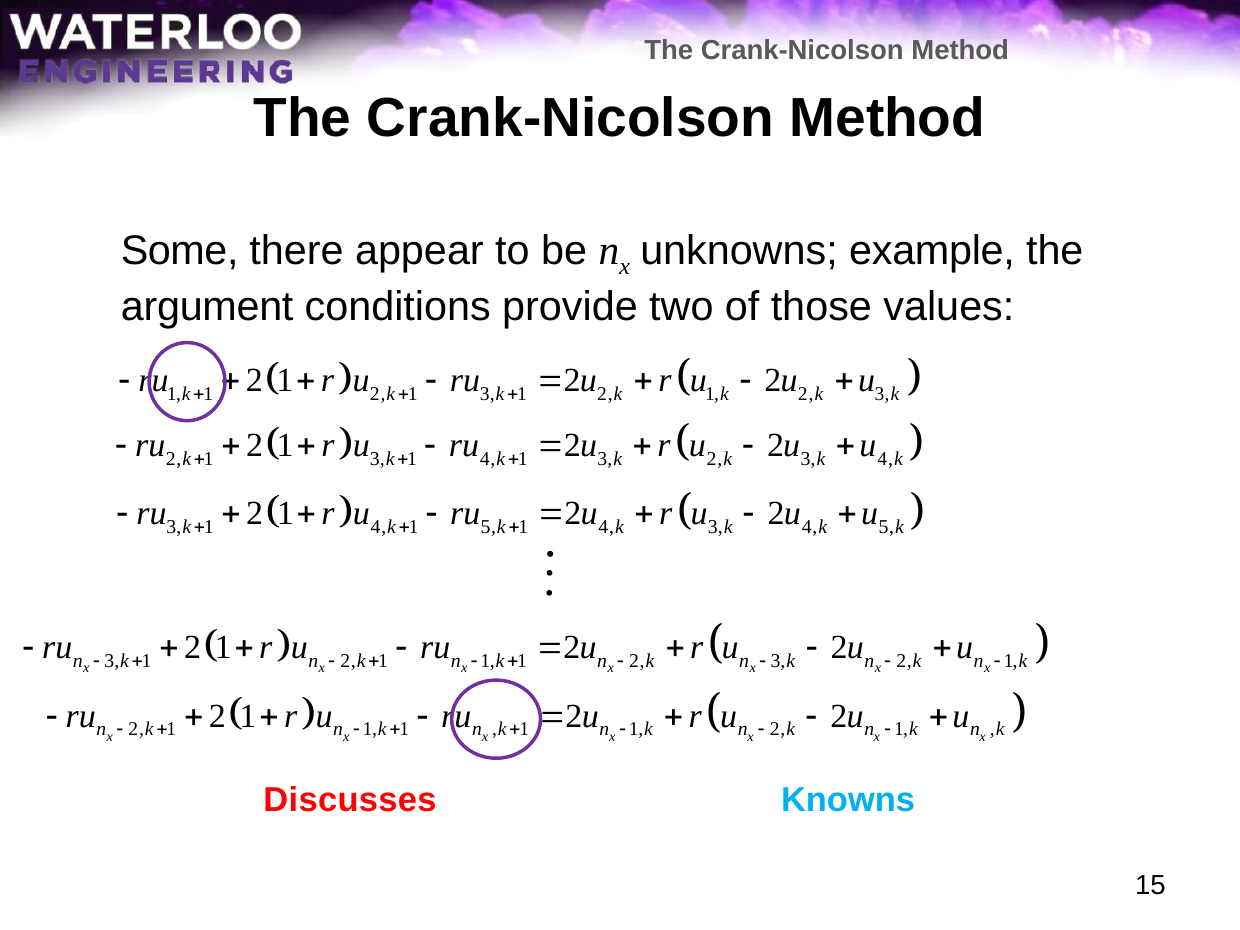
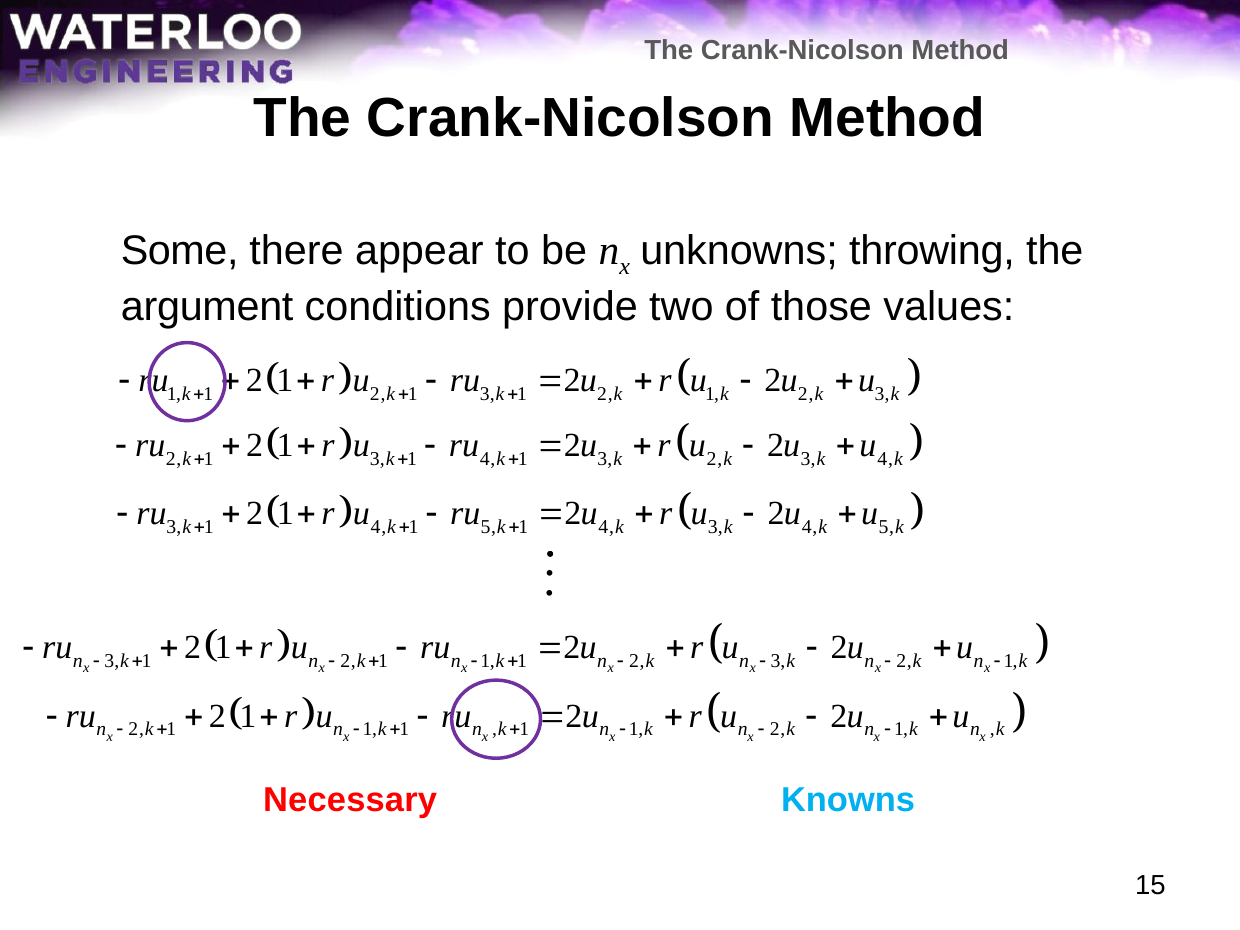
example: example -> throwing
Discusses: Discusses -> Necessary
